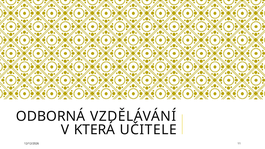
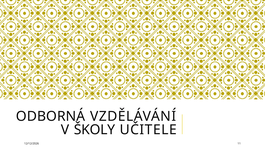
KTERÁ: KTERÁ -> ŠKOLY
